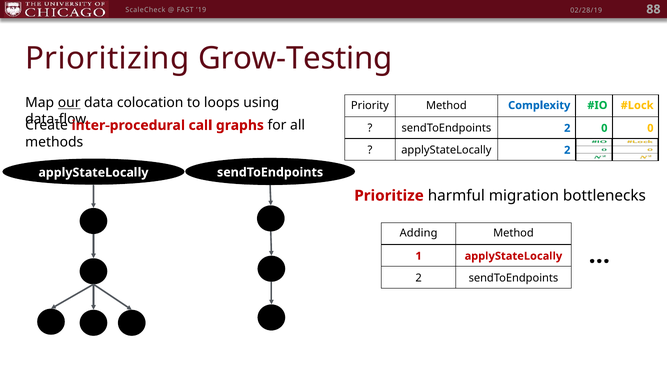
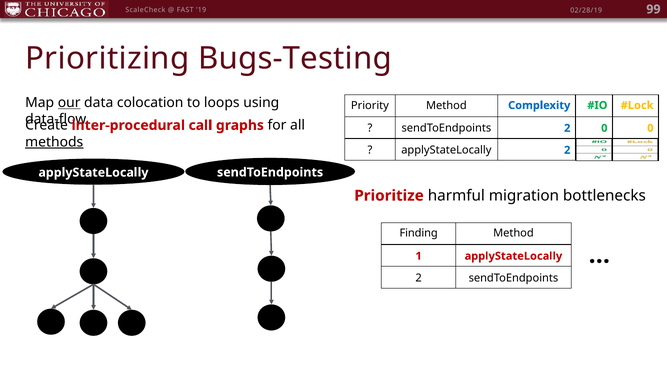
88: 88 -> 99
Grow-Testing: Grow-Testing -> Bugs-Testing
methods underline: none -> present
Adding: Adding -> Finding
